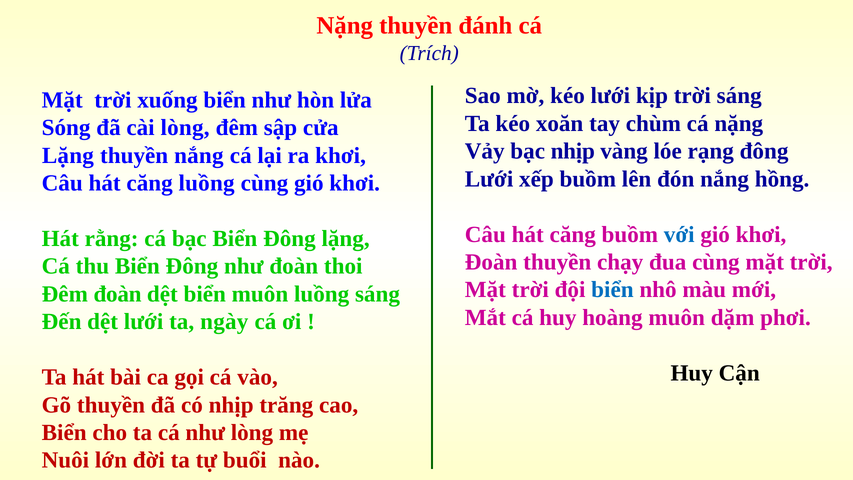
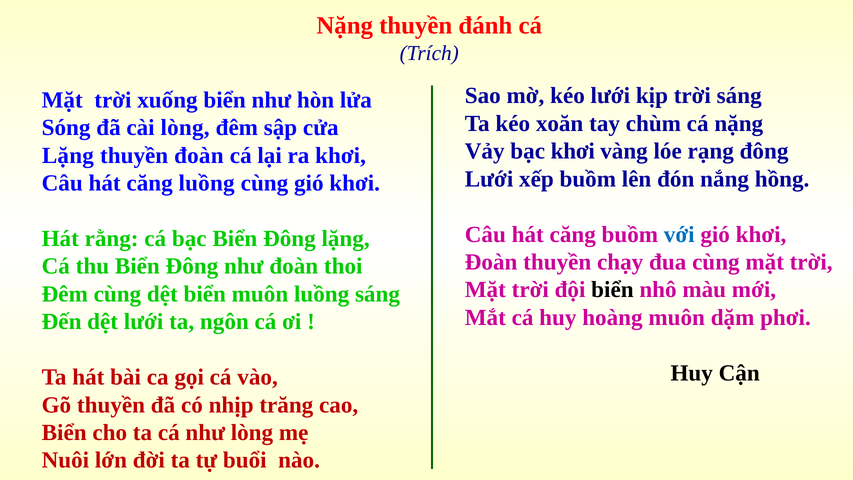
bạc nhịp: nhịp -> khơi
thuyền nắng: nắng -> đoàn
biển at (612, 290) colour: blue -> black
Đêm đoàn: đoàn -> cùng
ngày: ngày -> ngôn
